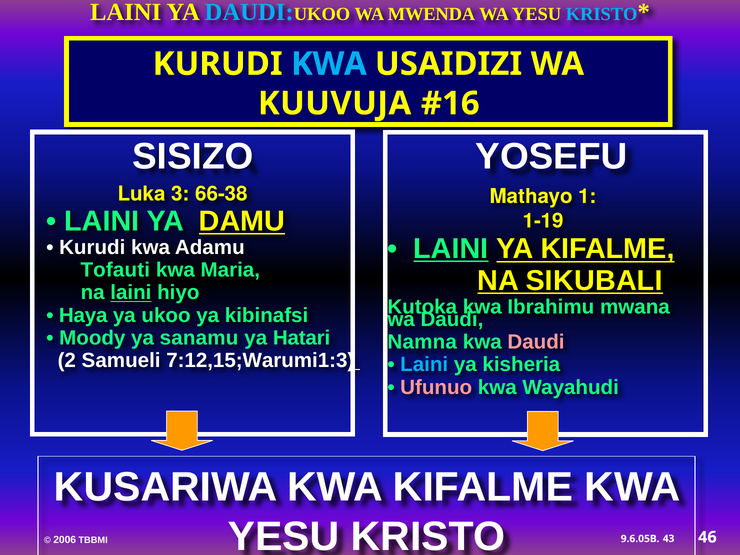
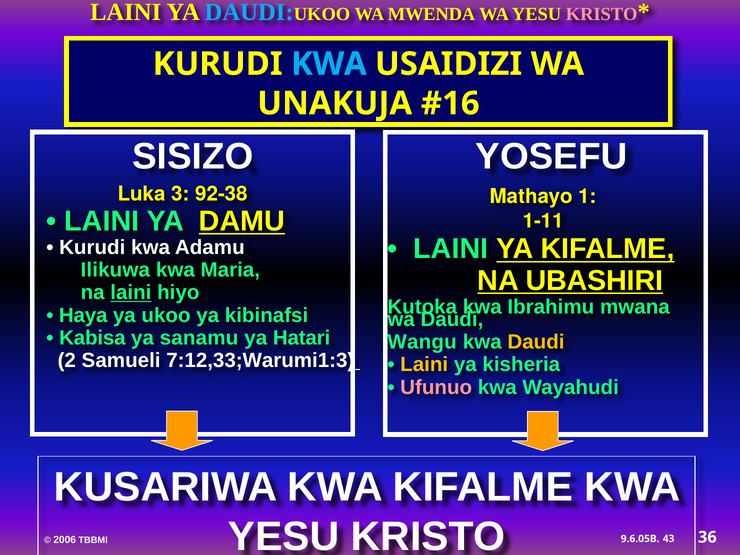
KRISTO at (602, 14) colour: light blue -> pink
KUUVUJA: KUUVUJA -> UNAKUJA
66-38: 66-38 -> 92-38
1-19: 1-19 -> 1-11
LAINI at (451, 249) underline: present -> none
Tofauti: Tofauti -> Ilikuwa
SIKUBALI: SIKUBALI -> UBASHIRI
Moody: Moody -> Kabisa
Namna: Namna -> Wangu
Daudi at (536, 342) colour: pink -> yellow
7:12,15;Warumi1:3: 7:12,15;Warumi1:3 -> 7:12,33;Warumi1:3
Laini at (424, 365) colour: light blue -> yellow
46: 46 -> 36
